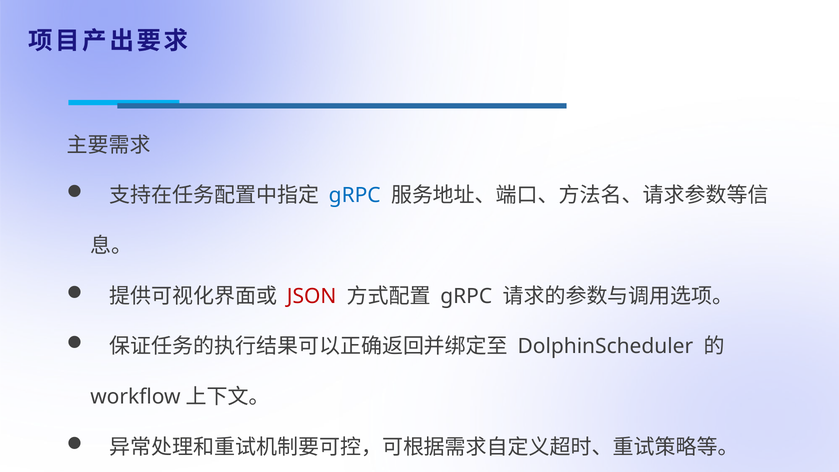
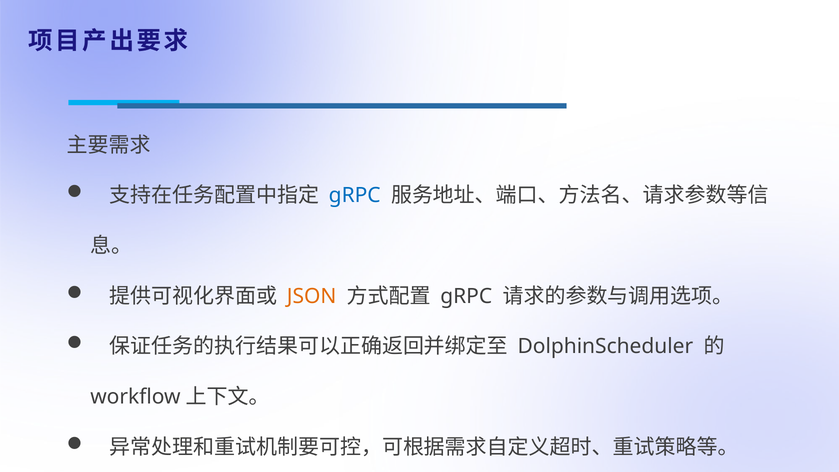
JSON colour: red -> orange
